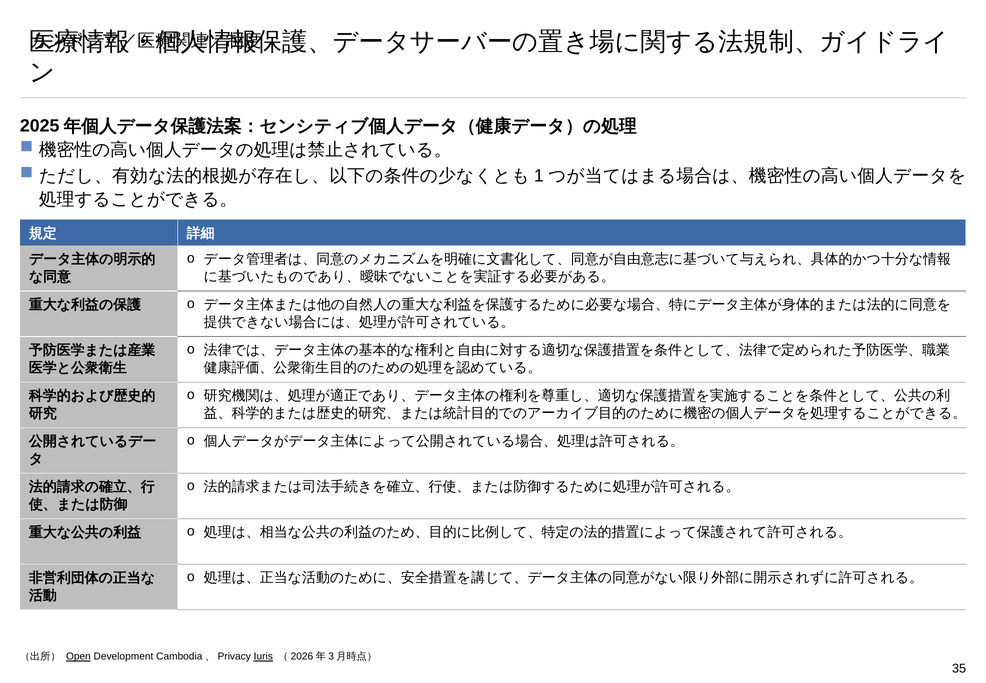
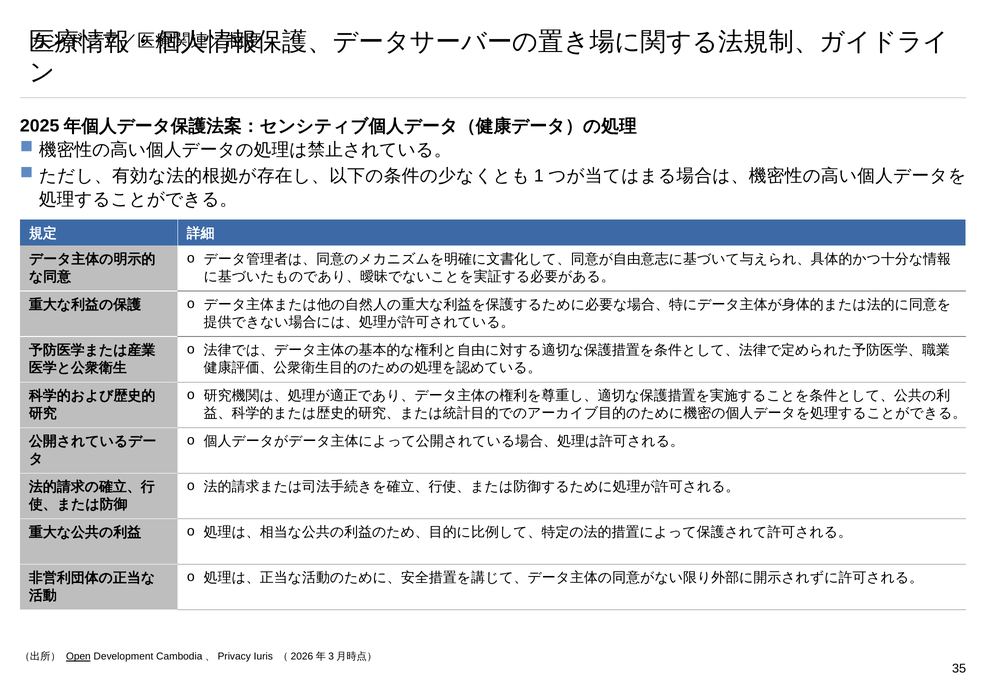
Iuris underline: present -> none
